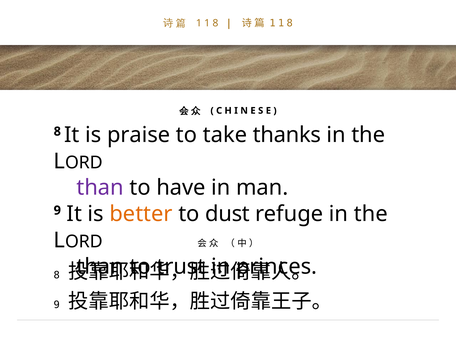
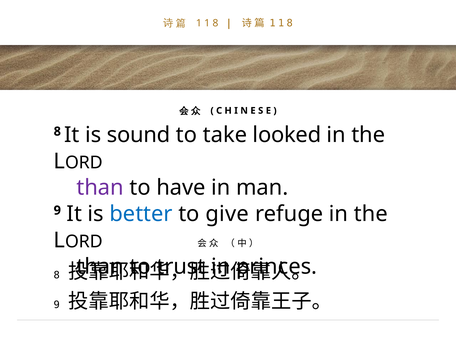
praise: praise -> sound
thanks: thanks -> looked
better colour: orange -> blue
dust: dust -> give
